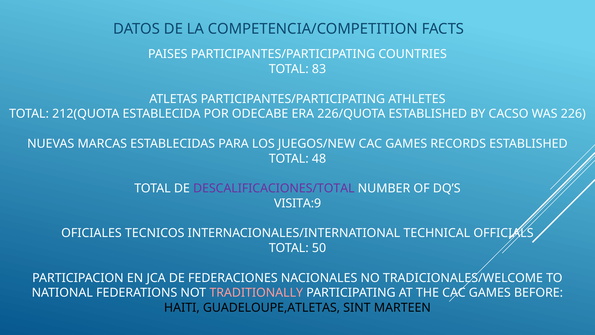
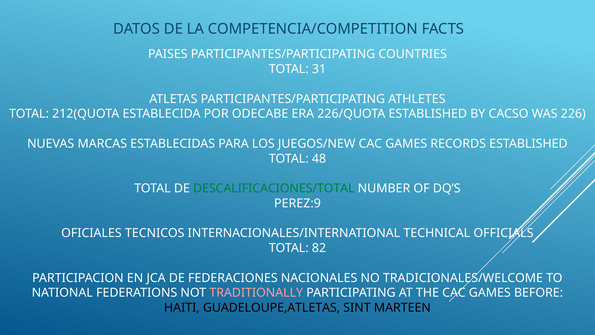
83: 83 -> 31
DESCALIFICACIONES/TOTAL colour: purple -> green
VISITA:9: VISITA:9 -> PEREZ:9
50: 50 -> 82
